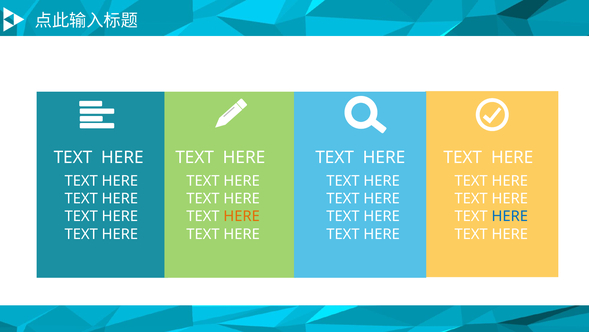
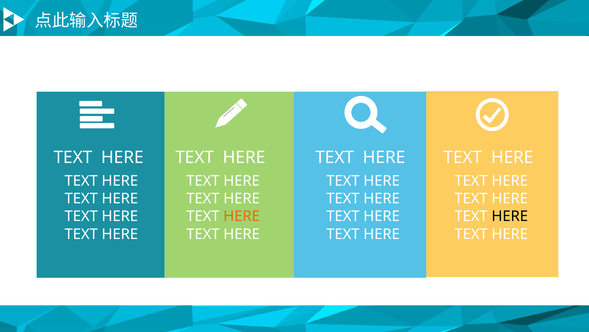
HERE at (510, 216) colour: blue -> black
